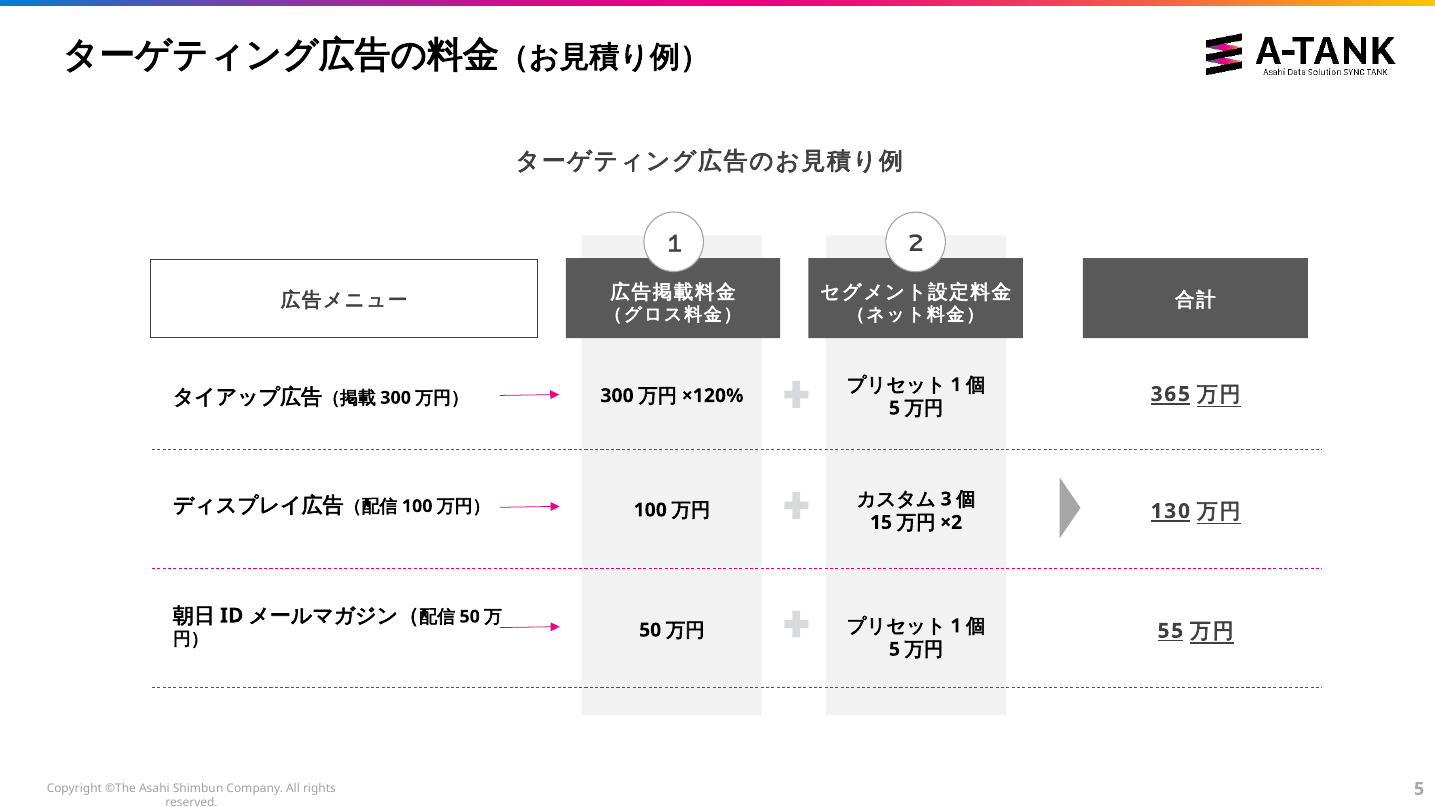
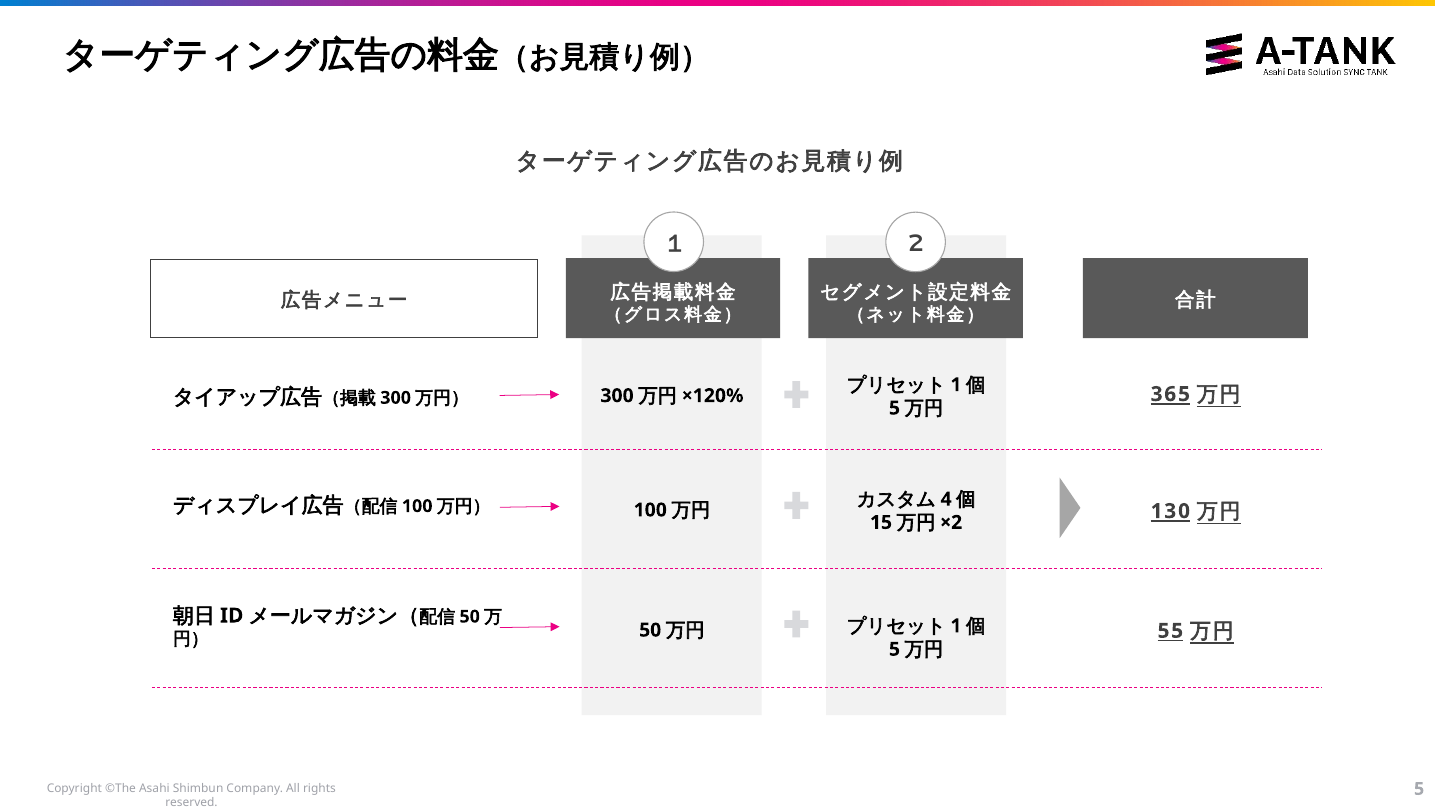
3: 3 -> 4
